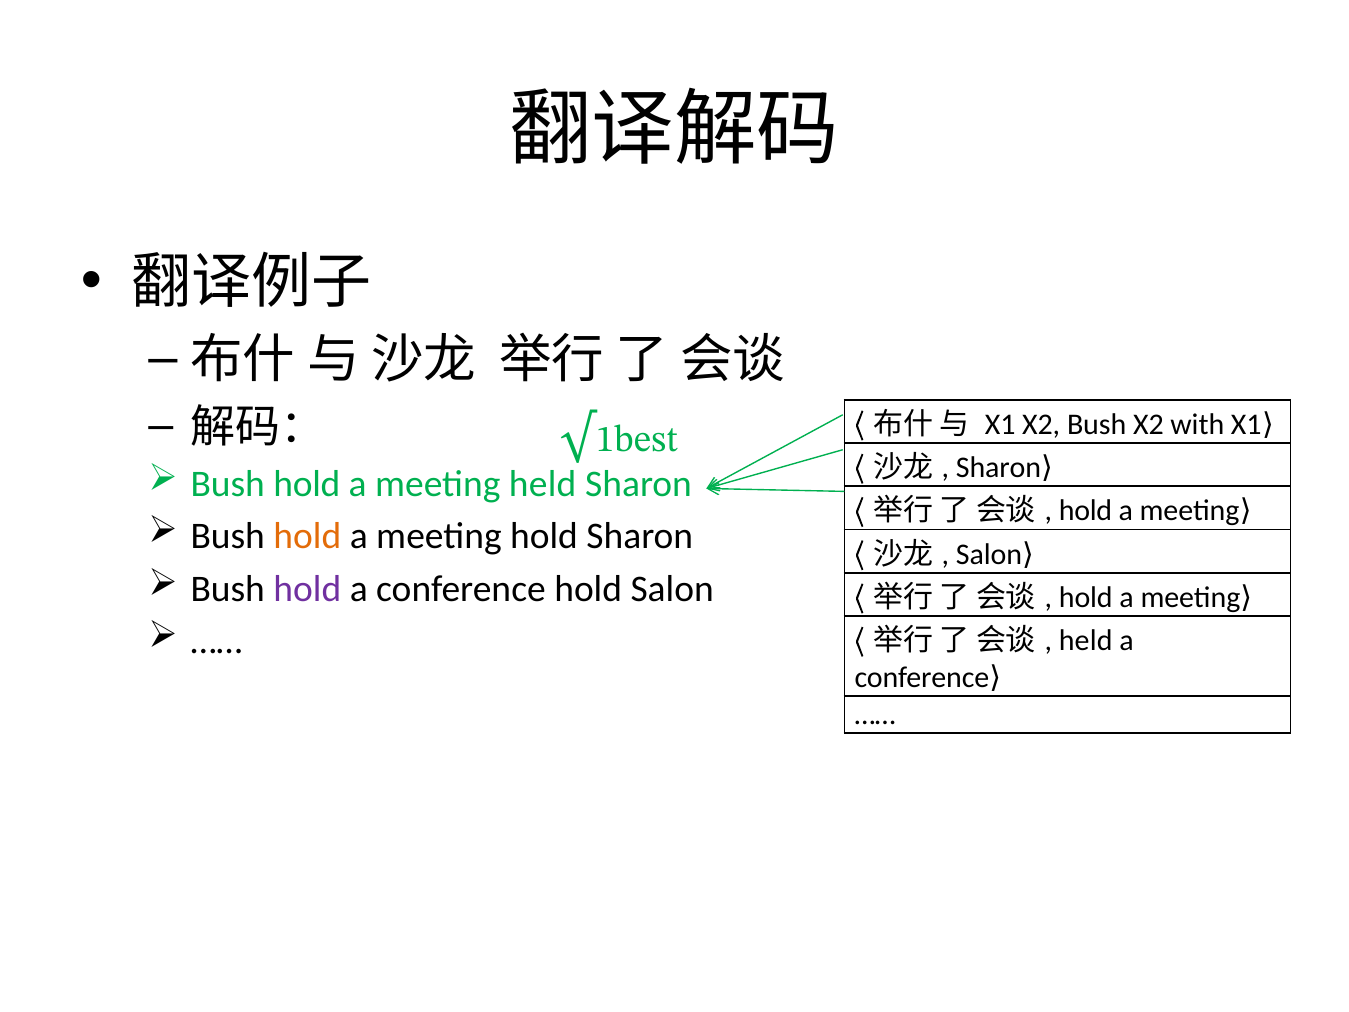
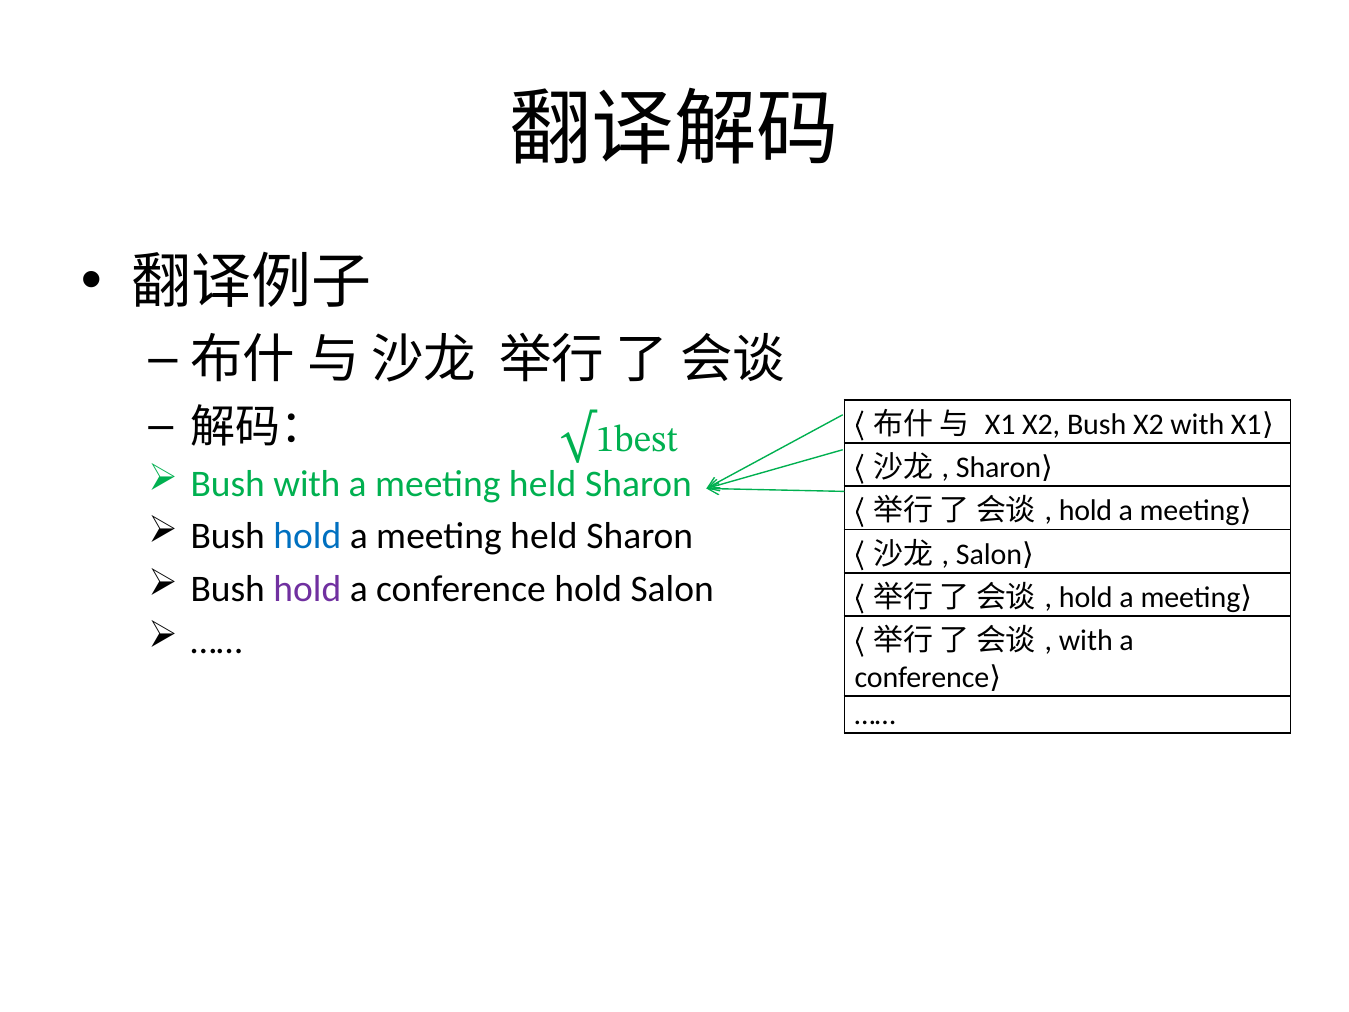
hold at (307, 484): hold -> with
hold at (307, 536) colour: orange -> blue
hold at (544, 536): hold -> held
held at (1086, 641): held -> with
